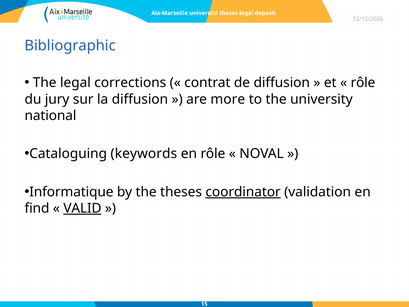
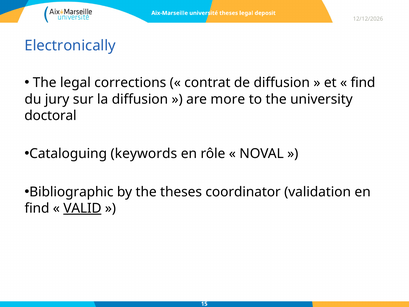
Bibliographic: Bibliographic -> Electronically
rôle at (363, 83): rôle -> find
national: national -> doctoral
Informatique: Informatique -> Bibliographic
coordinator underline: present -> none
